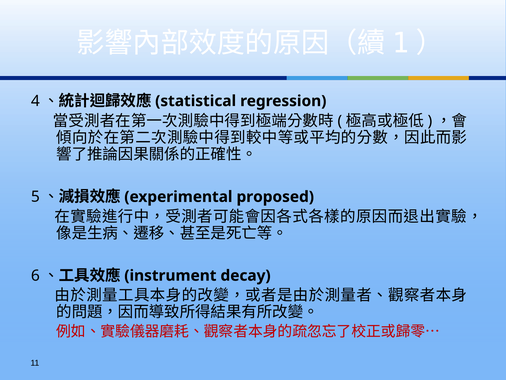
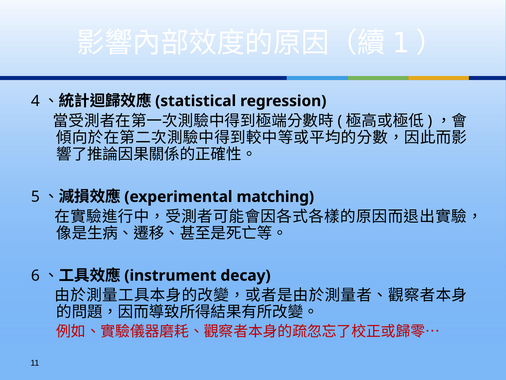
proposed: proposed -> matching
